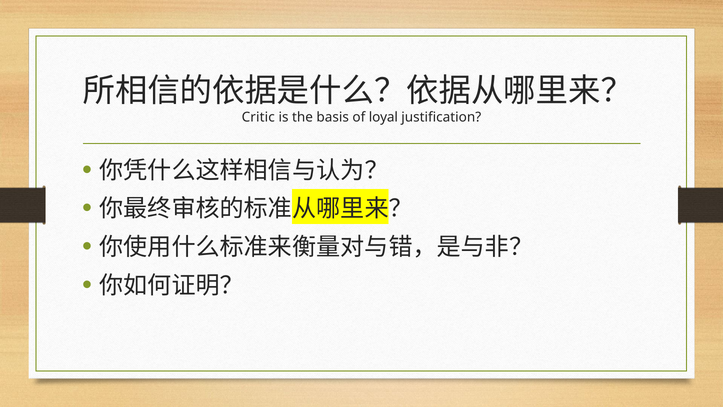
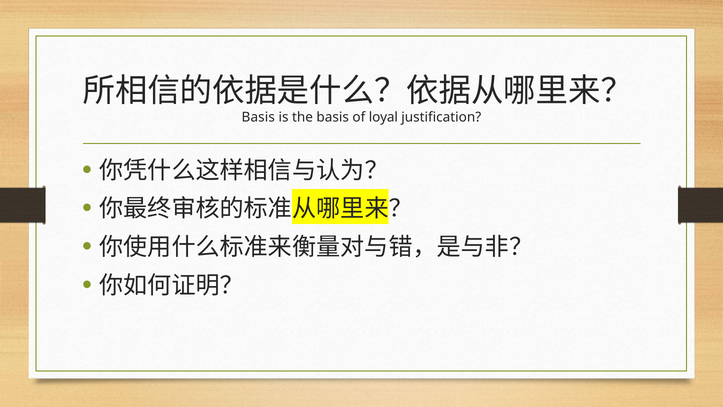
Critic at (258, 117): Critic -> Basis
